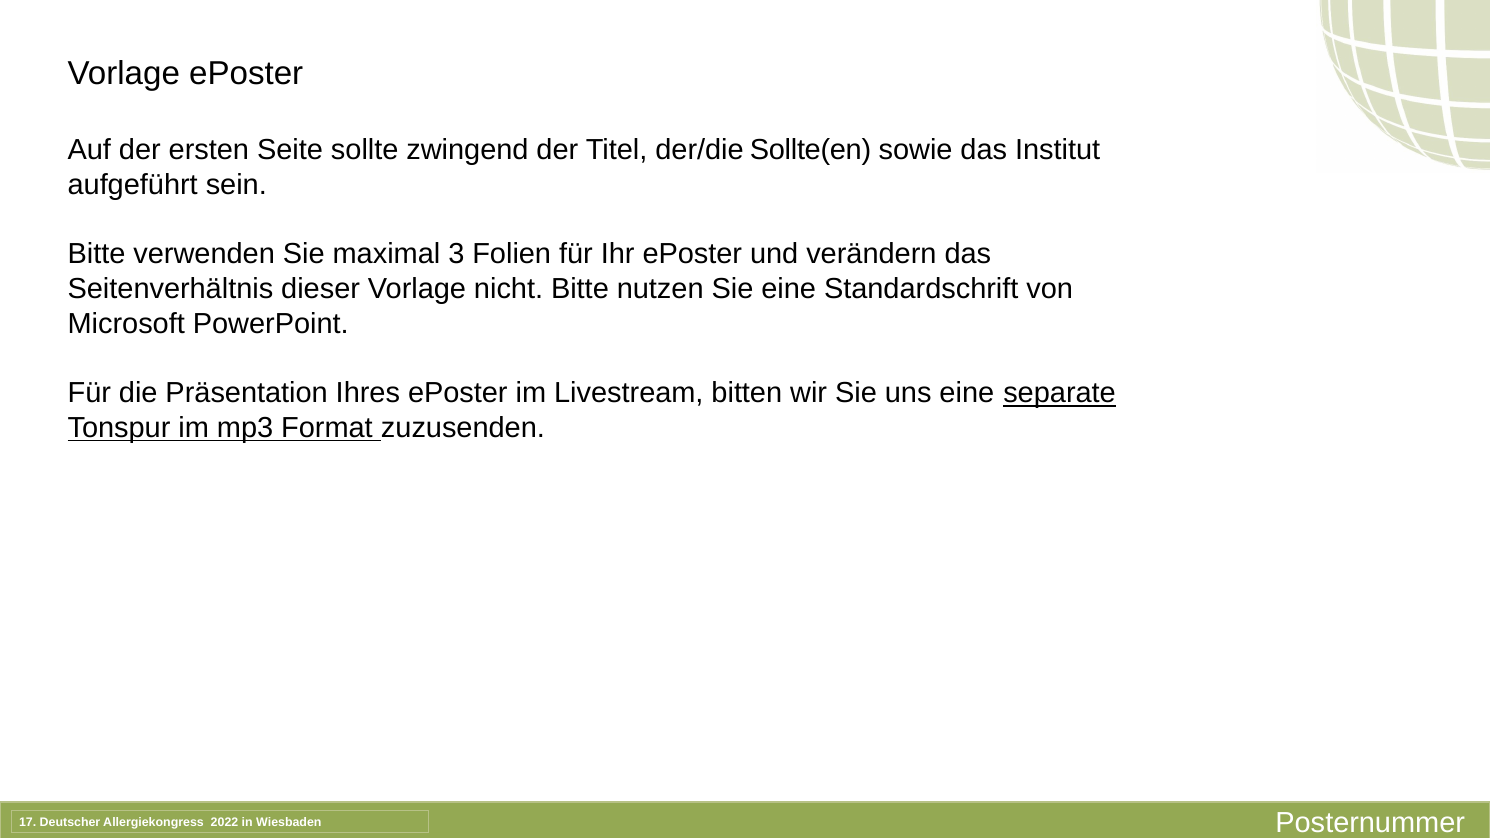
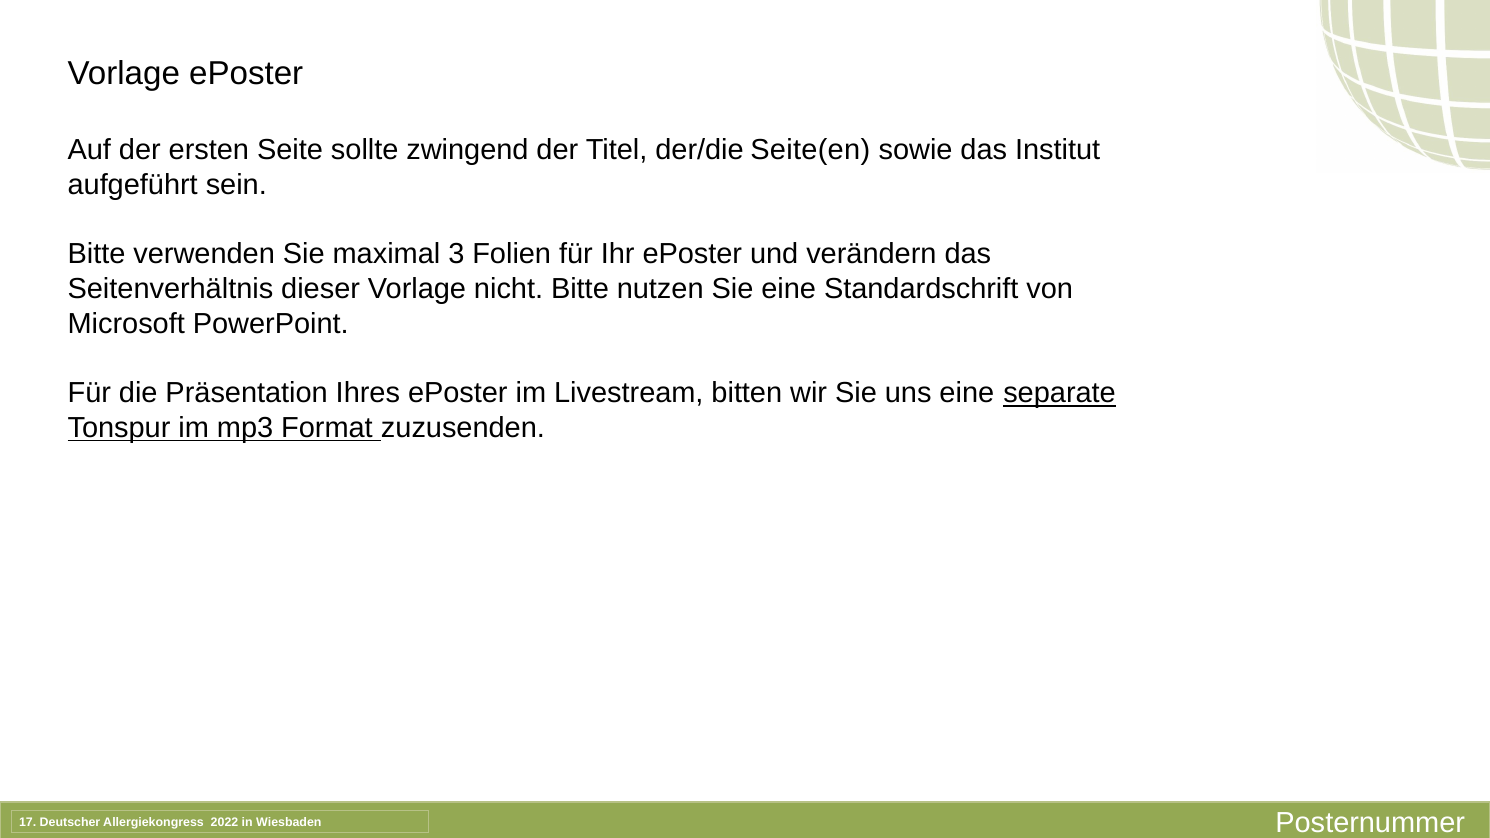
Sollte(en: Sollte(en -> Seite(en
